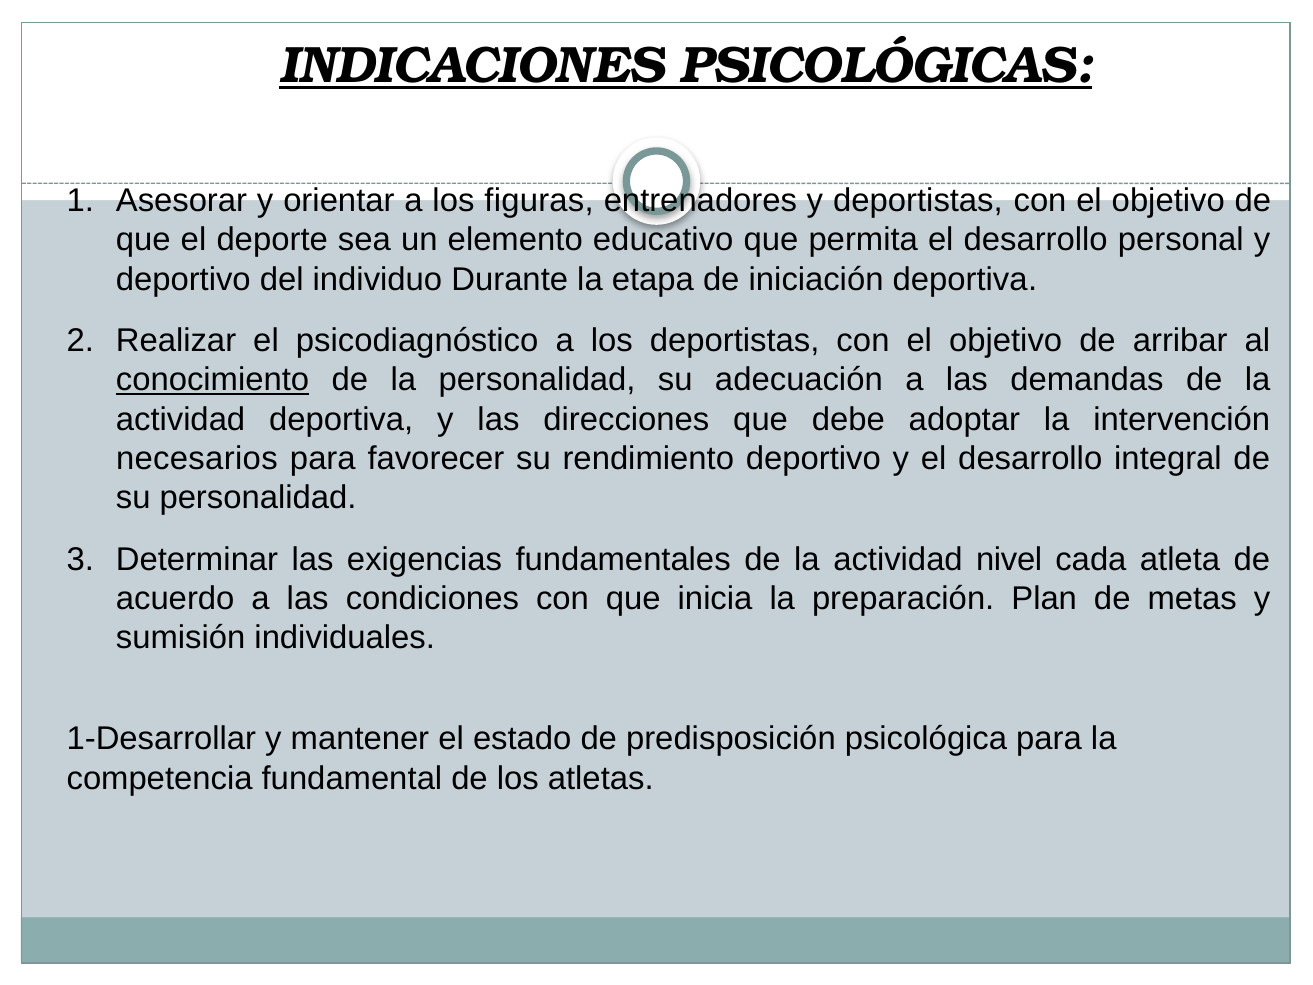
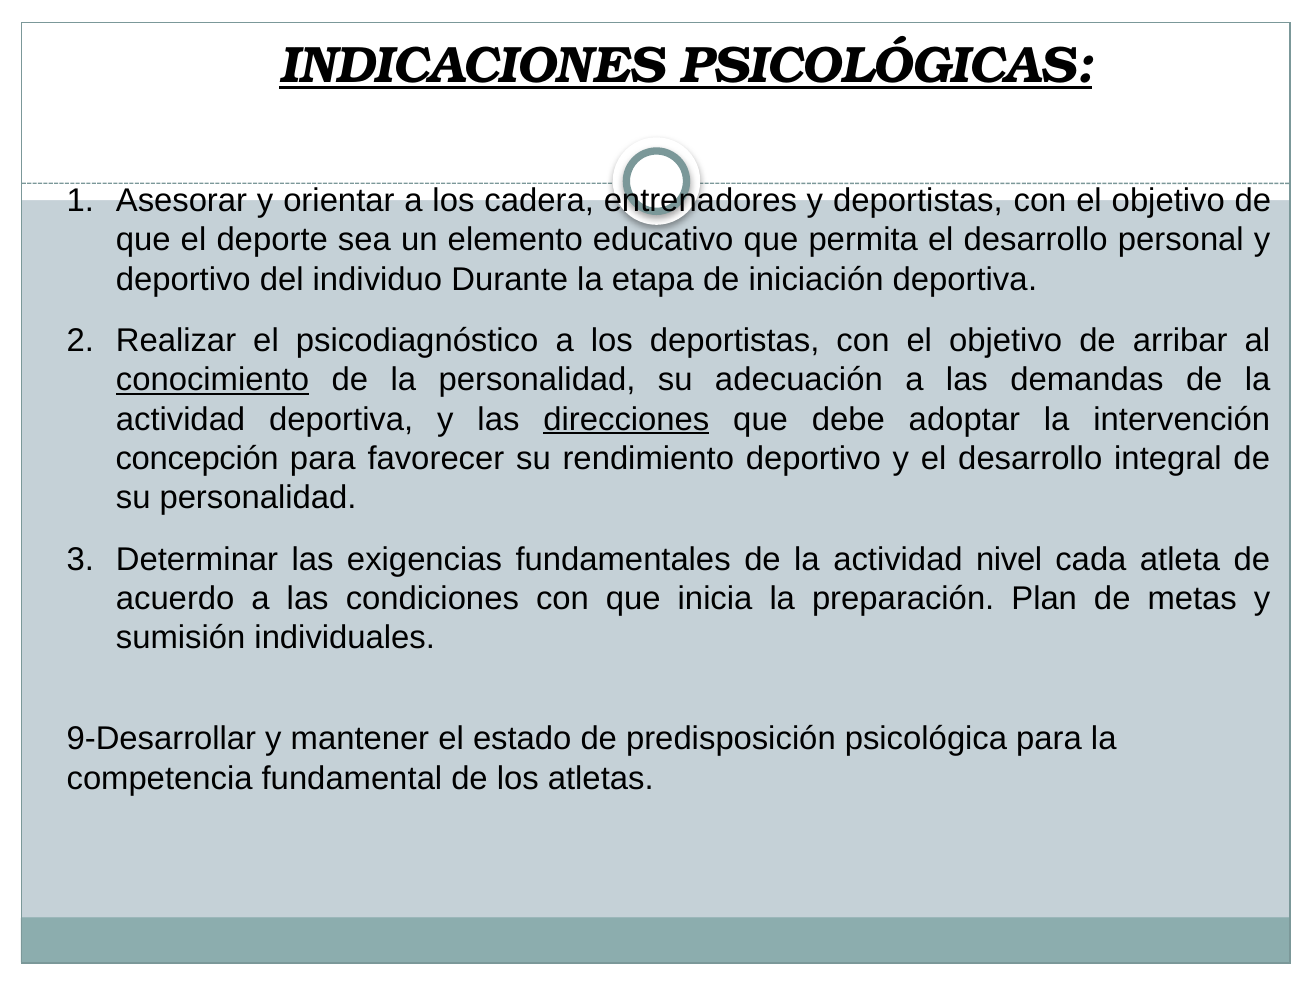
figuras: figuras -> cadera
direcciones underline: none -> present
necesarios: necesarios -> concepción
1-Desarrollar: 1-Desarrollar -> 9-Desarrollar
